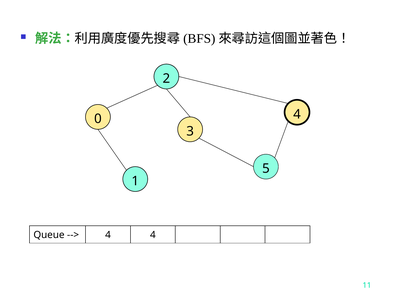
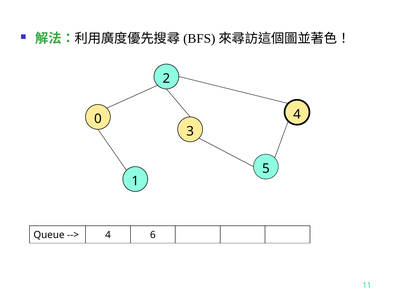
4 4: 4 -> 6
